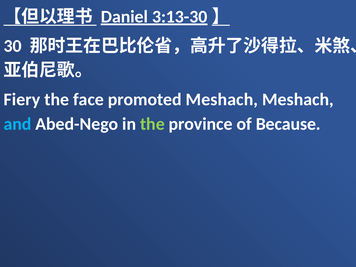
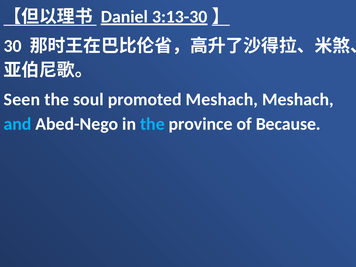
Fiery: Fiery -> Seen
face: face -> soul
the at (152, 124) colour: light green -> light blue
